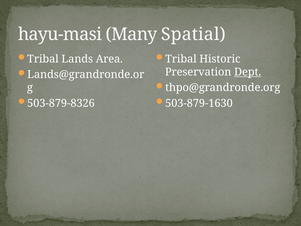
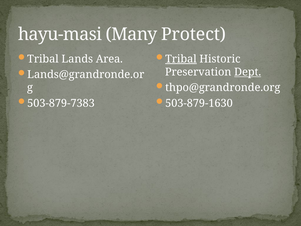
Spatial: Spatial -> Protect
Tribal at (181, 59) underline: none -> present
503-879-8326: 503-879-8326 -> 503-879-7383
